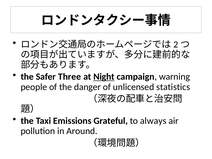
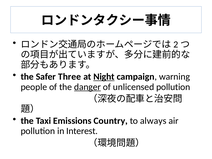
danger underline: none -> present
unlicensed statistics: statistics -> pollution
Grateful: Grateful -> Country
Around: Around -> Interest
